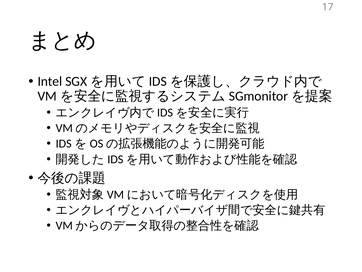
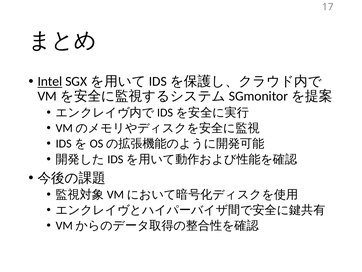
Intel underline: none -> present
